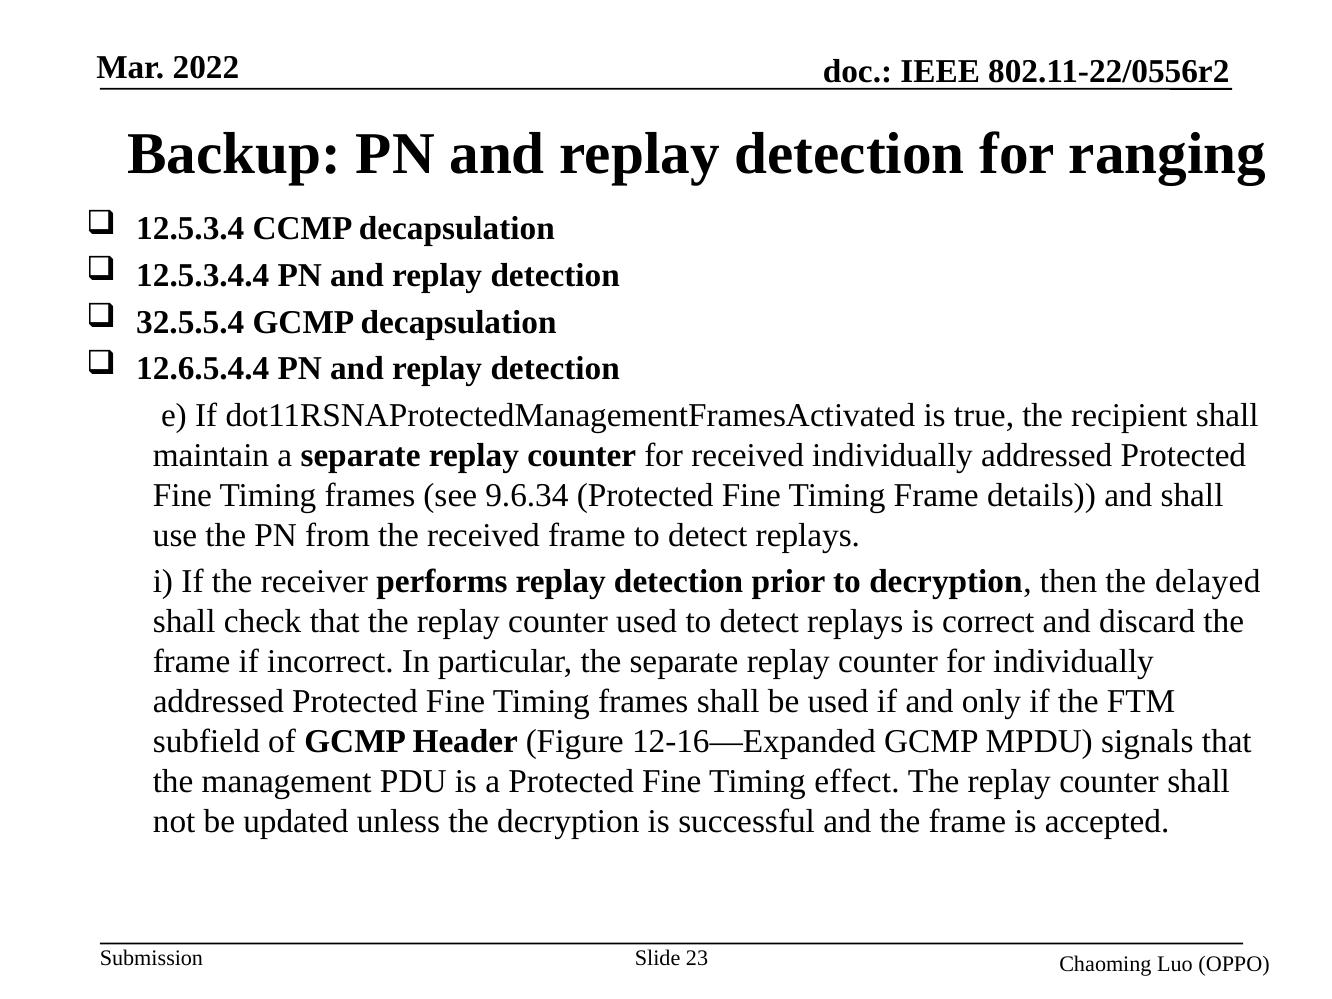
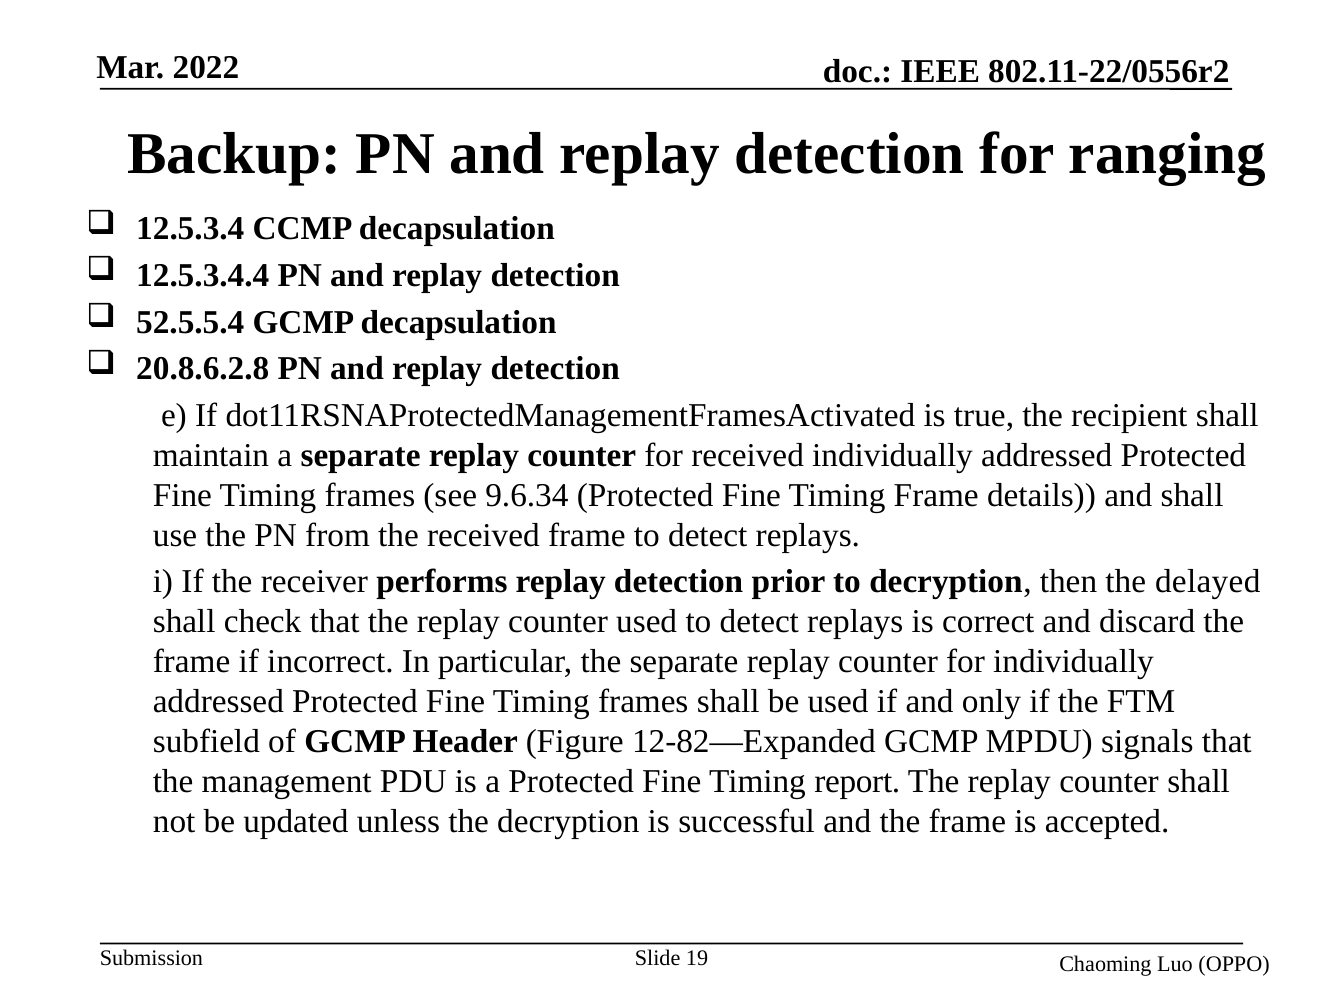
32.5.5.4: 32.5.5.4 -> 52.5.5.4
12.6.5.4.4: 12.6.5.4.4 -> 20.8.6.2.8
12-16—Expanded: 12-16—Expanded -> 12-82—Expanded
effect: effect -> report
23: 23 -> 19
